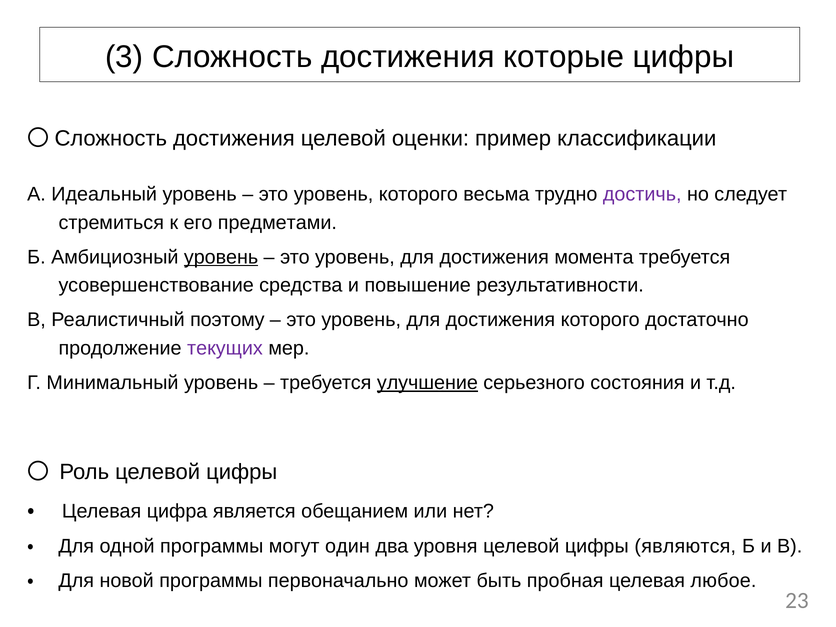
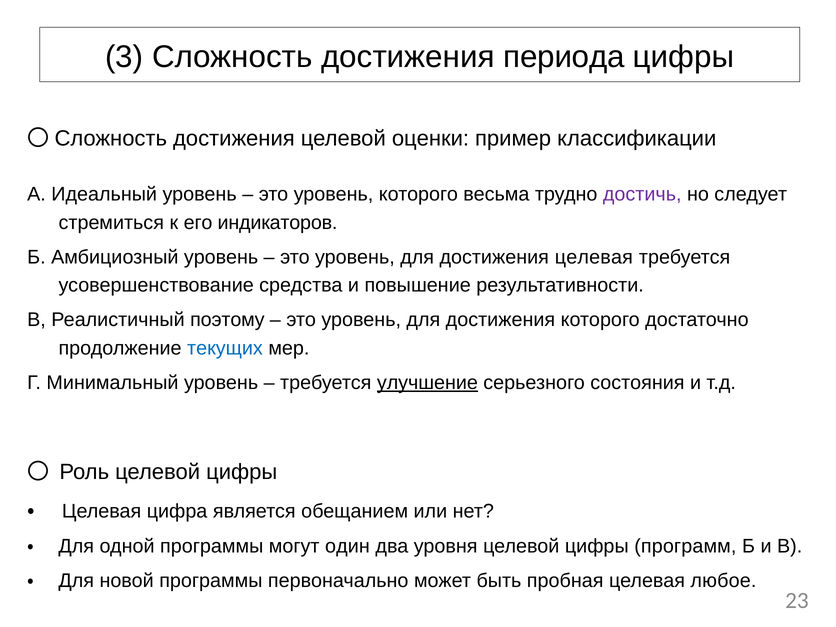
которые: которые -> периода
предметами: предметами -> индикаторов
уровень at (221, 257) underline: present -> none
достижения момента: момента -> целевая
текущих colour: purple -> blue
являются: являются -> программ
